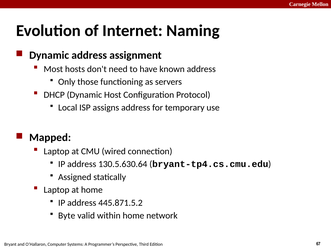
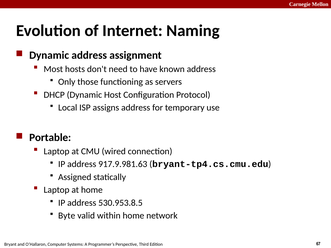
Mapped: Mapped -> Portable
130.5.630.64: 130.5.630.64 -> 917.9.981.63
445.871.5.2: 445.871.5.2 -> 530.953.8.5
